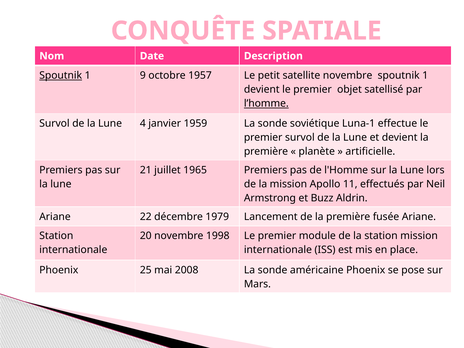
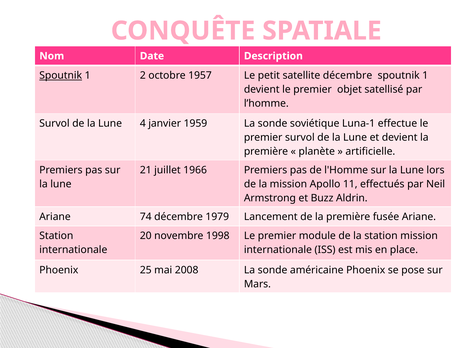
9: 9 -> 2
satellite novembre: novembre -> décembre
l’homme underline: present -> none
1965: 1965 -> 1966
22: 22 -> 74
